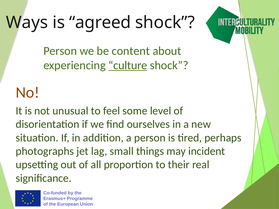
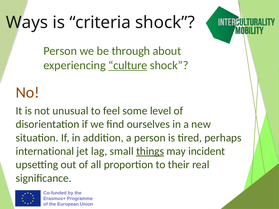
agreed: agreed -> criteria
content: content -> through
photographs: photographs -> international
things underline: none -> present
